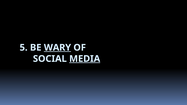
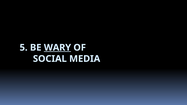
MEDIA underline: present -> none
